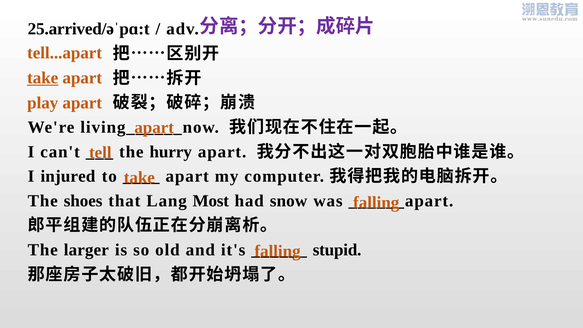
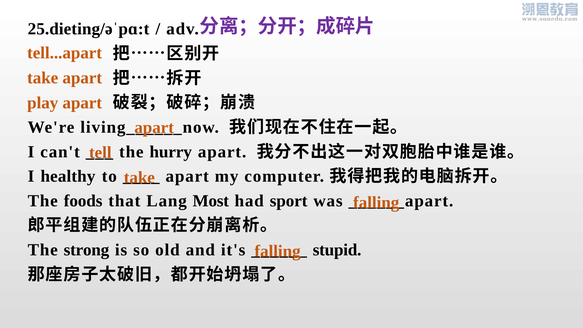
25.arrived/əˈpɑ:t: 25.arrived/əˈpɑ:t -> 25.dieting/əˈpɑ:t
take at (43, 78) underline: present -> none
injured: injured -> healthy
shoes: shoes -> foods
snow: snow -> sport
larger: larger -> strong
